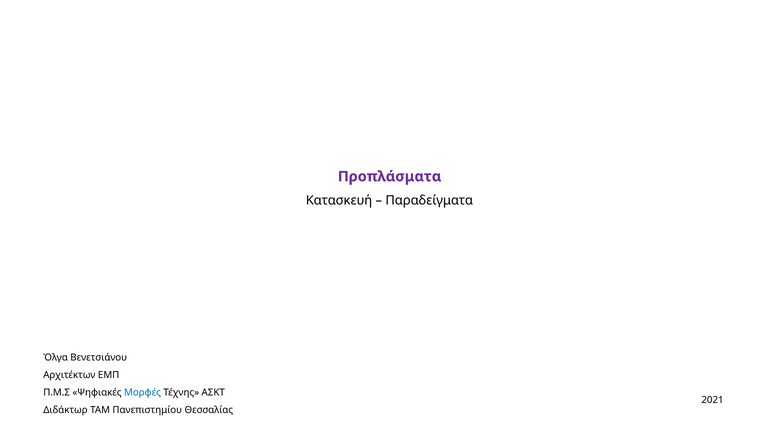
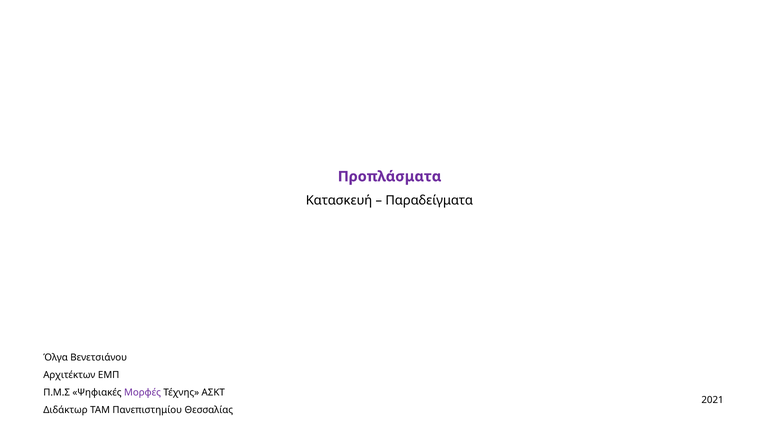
Μορφές colour: blue -> purple
